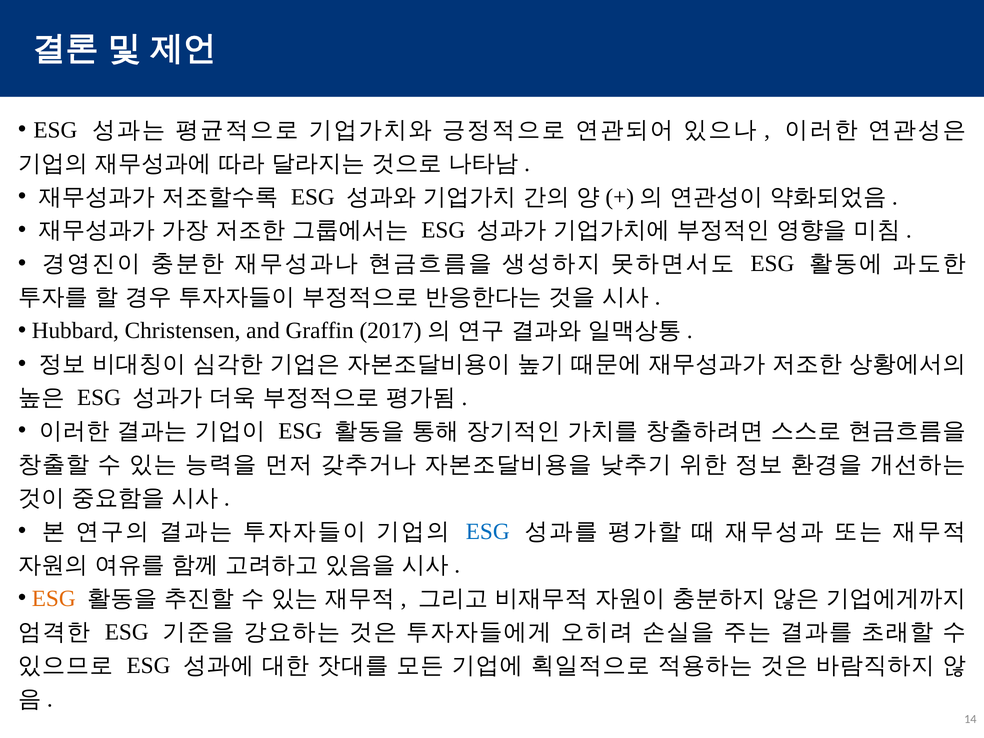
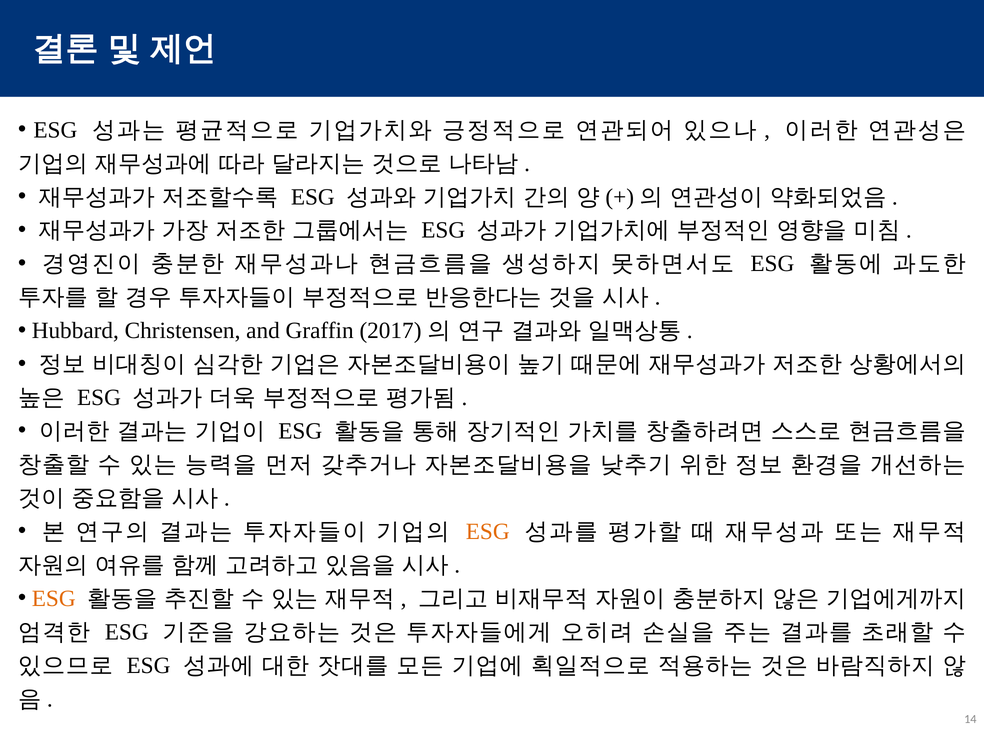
ESG at (488, 532) colour: blue -> orange
